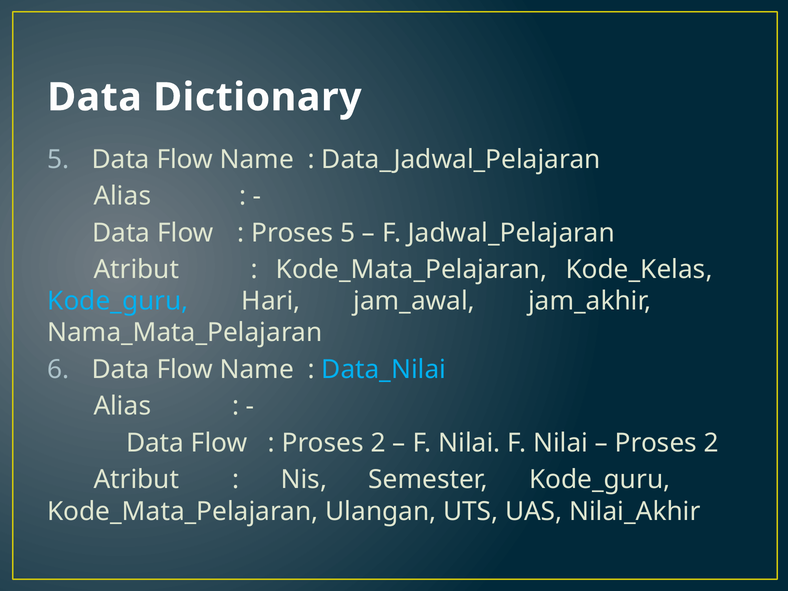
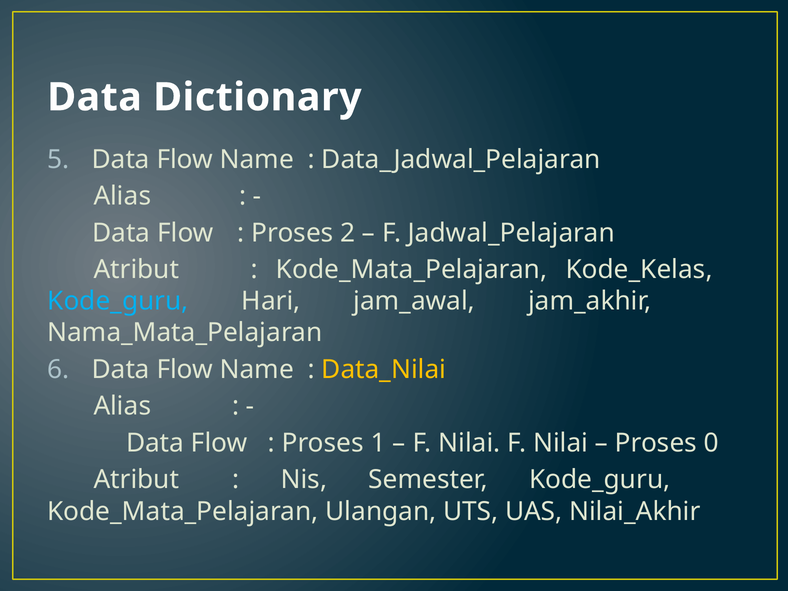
Proses 5: 5 -> 2
Data_Nilai colour: light blue -> yellow
2 at (378, 443): 2 -> 1
2 at (711, 443): 2 -> 0
